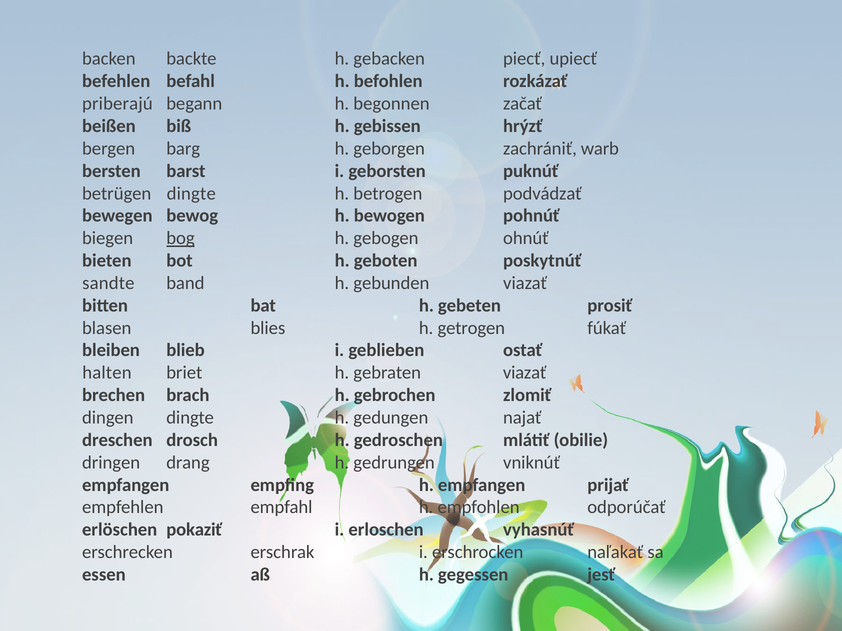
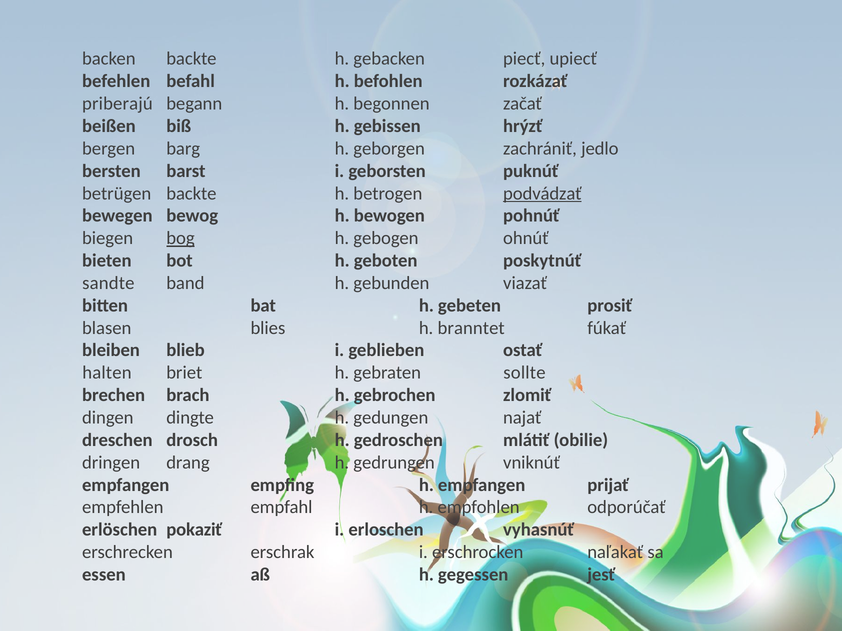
warb: warb -> jedlo
betrügen dingte: dingte -> backte
podvádzať underline: none -> present
getrogen: getrogen -> branntet
gebraten viazať: viazať -> sollte
